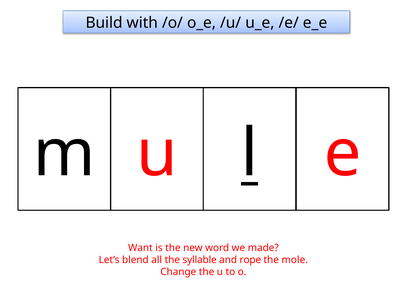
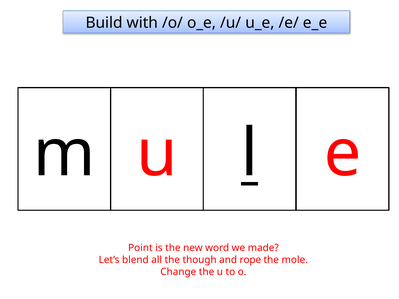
Want: Want -> Point
syllable: syllable -> though
